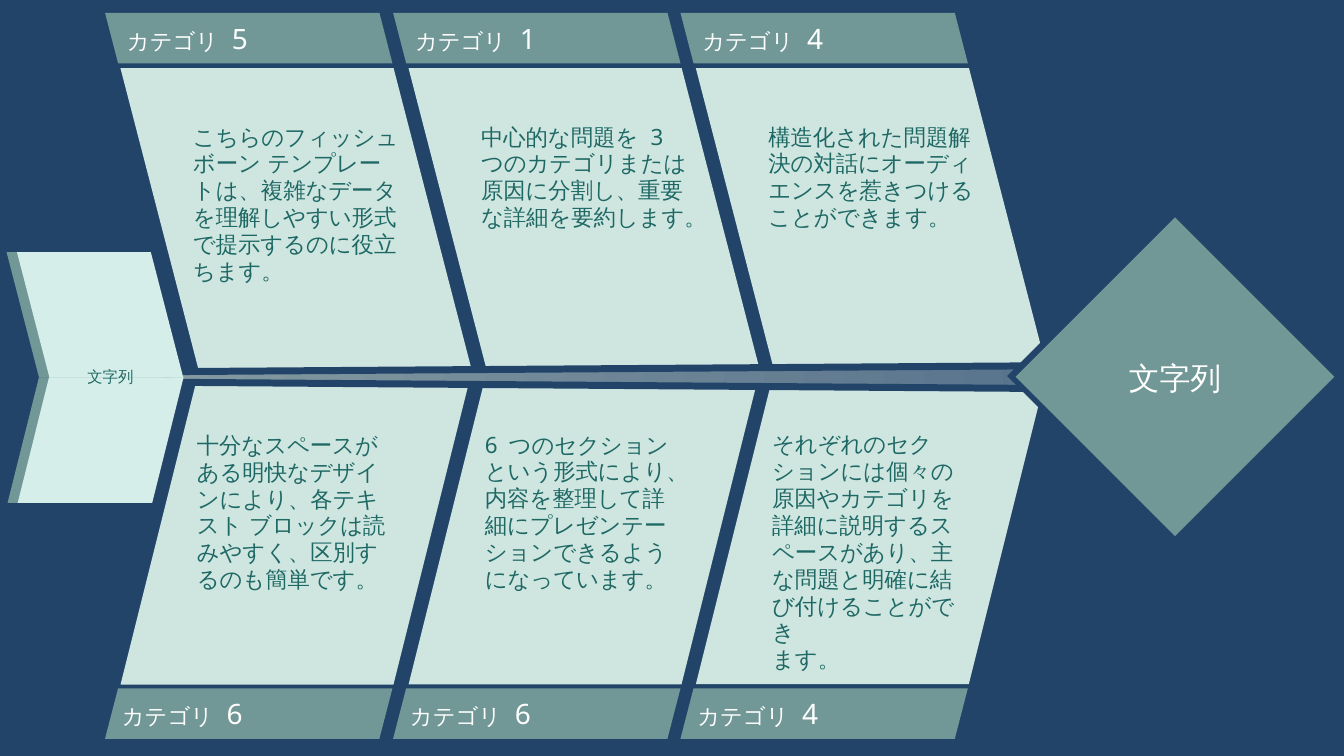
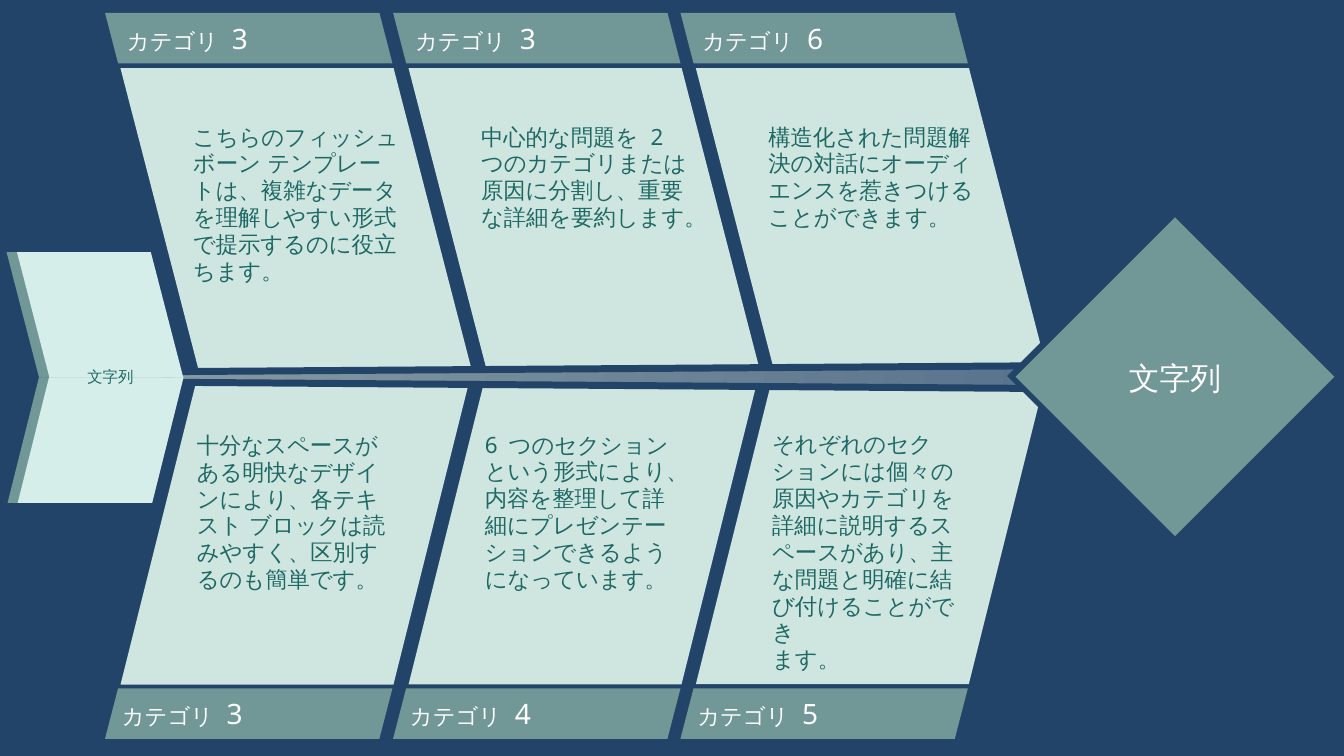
5 at (240, 40): 5 -> 3
1 at (528, 40): 1 -> 3
4 at (815, 40): 4 -> 6
3: 3 -> 2
6 at (235, 715): 6 -> 3
6 at (523, 715): 6 -> 4
4 at (810, 715): 4 -> 5
